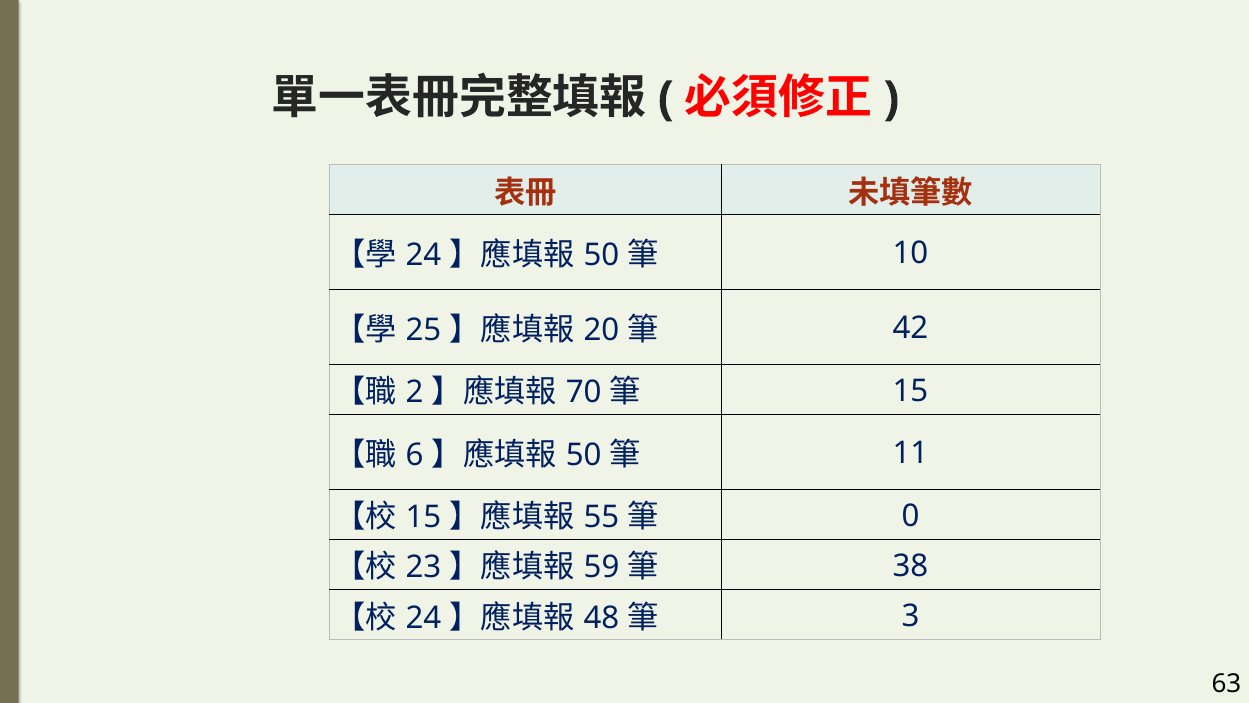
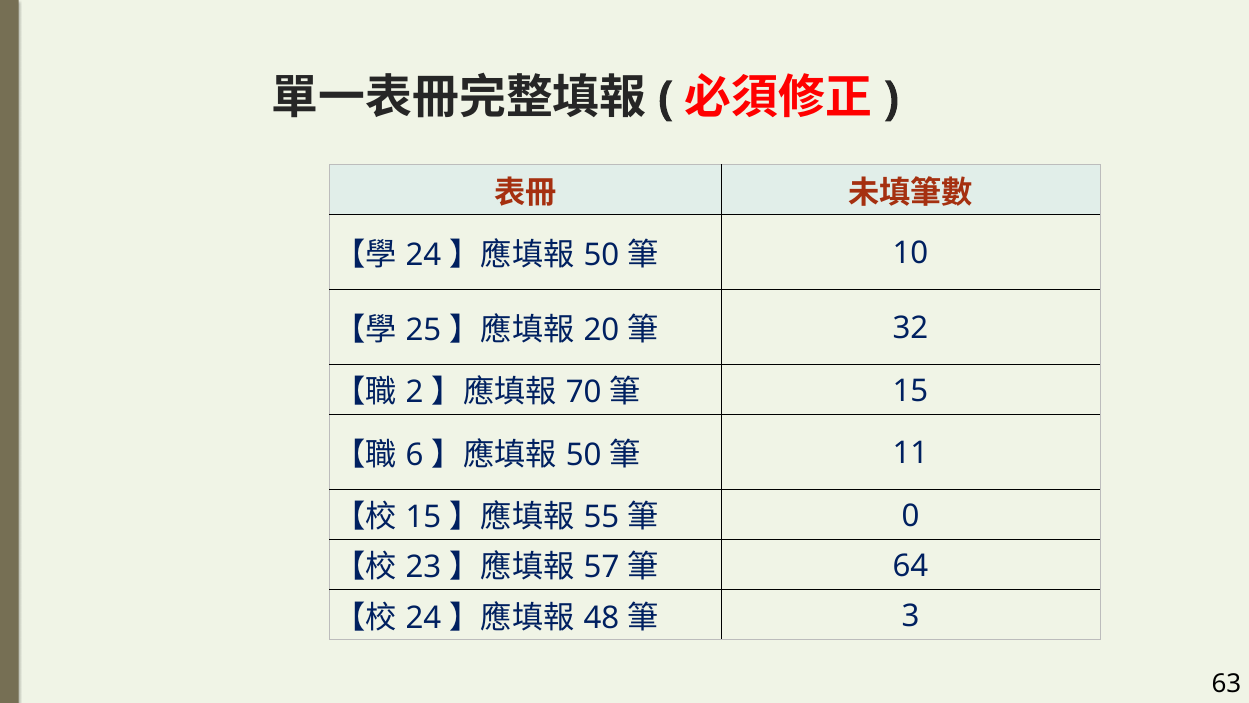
42: 42 -> 32
59: 59 -> 57
38: 38 -> 64
